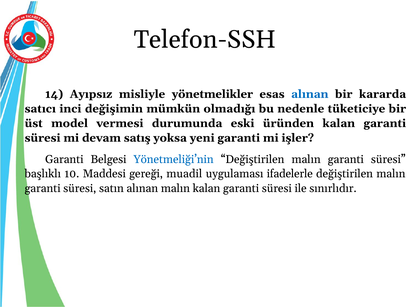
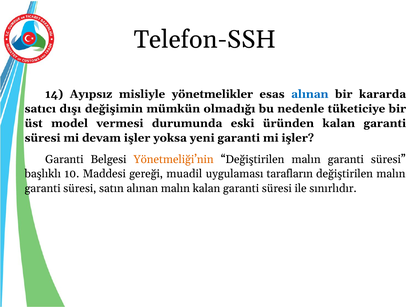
inci: inci -> dışı
devam satış: satış -> işler
Yönetmeliği’nin colour: blue -> orange
ifadelerle: ifadelerle -> tarafların
